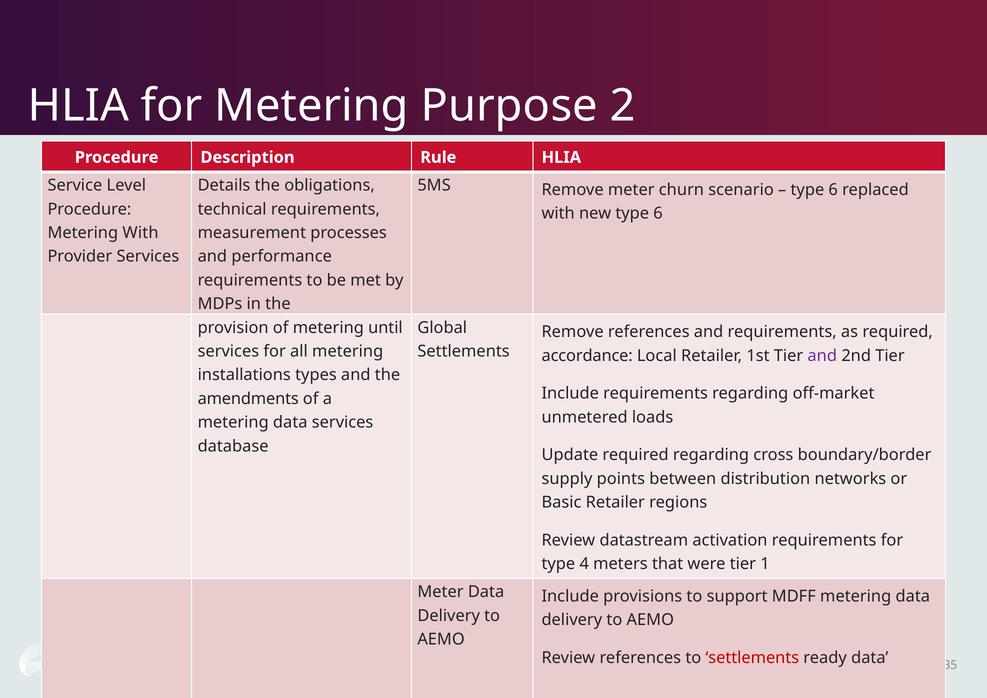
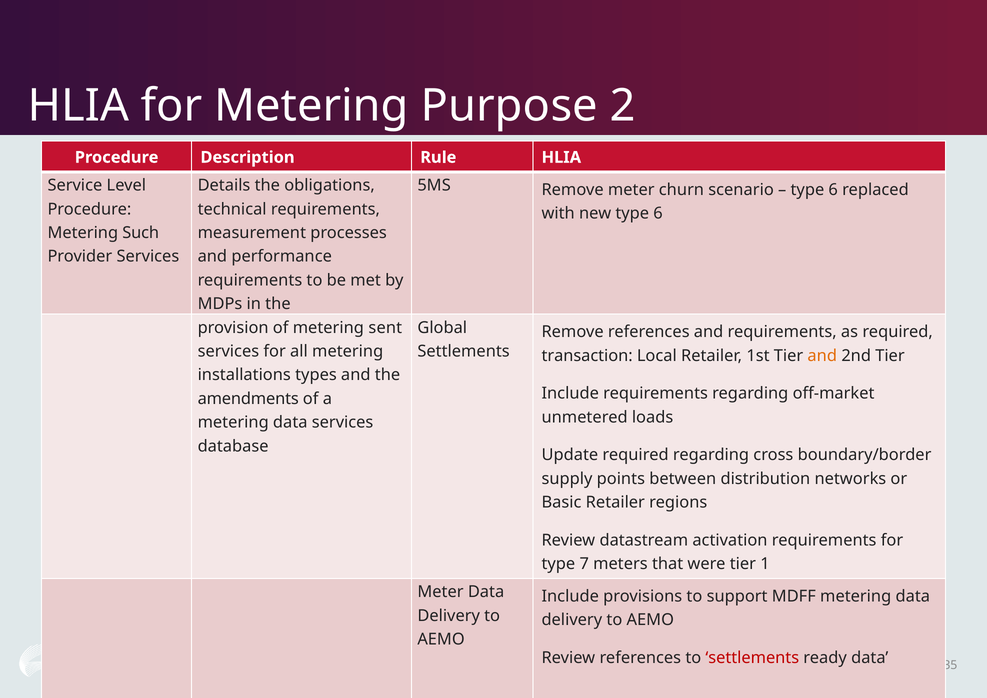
Metering With: With -> Such
until: until -> sent
accordance: accordance -> transaction
and at (822, 356) colour: purple -> orange
4: 4 -> 7
